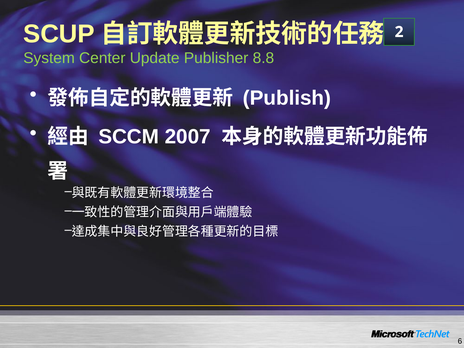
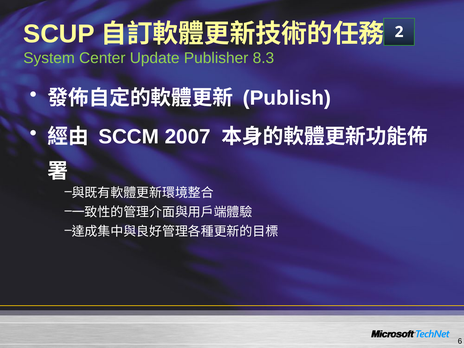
8.8: 8.8 -> 8.3
